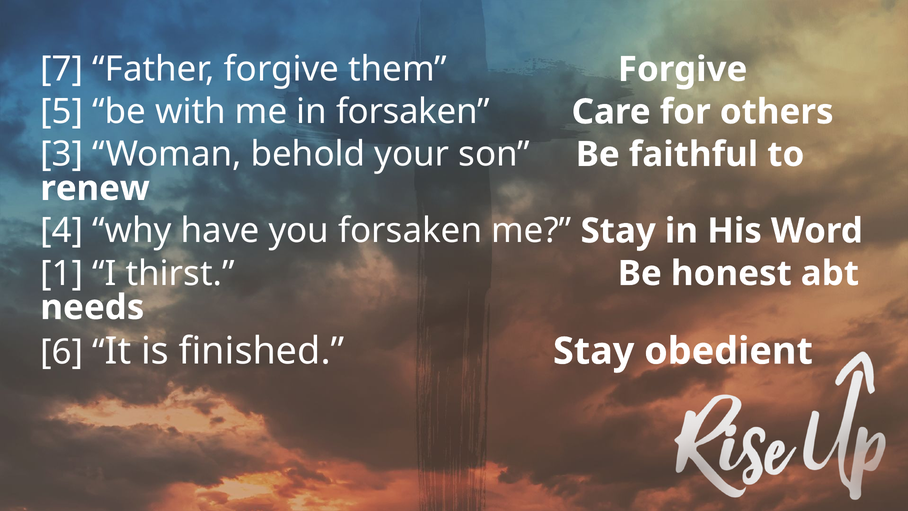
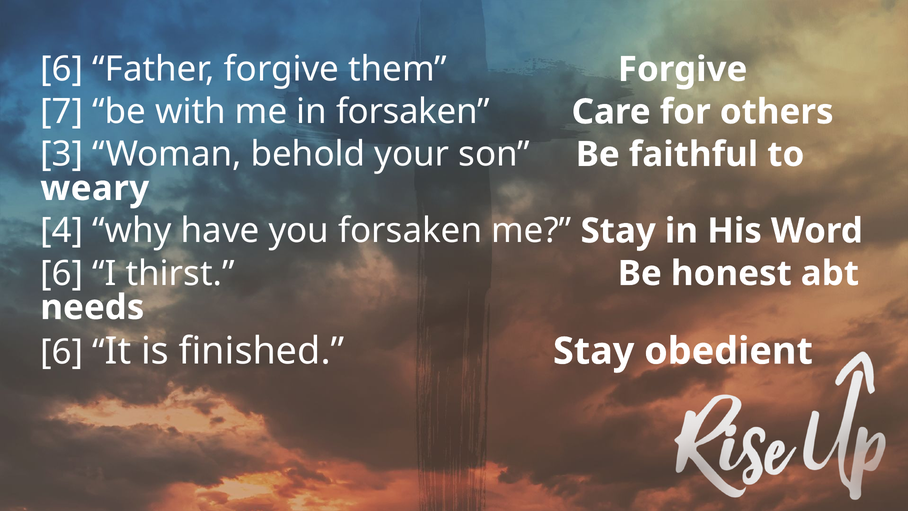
7 at (62, 69): 7 -> 6
5: 5 -> 7
renew: renew -> weary
1 at (62, 273): 1 -> 6
